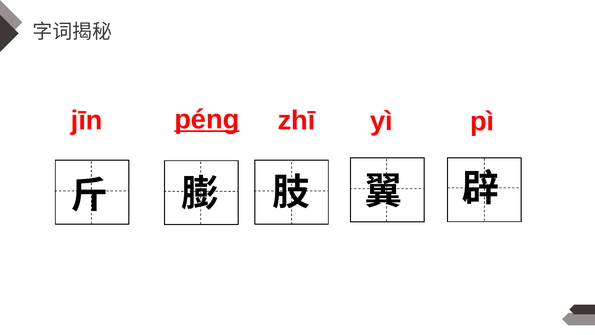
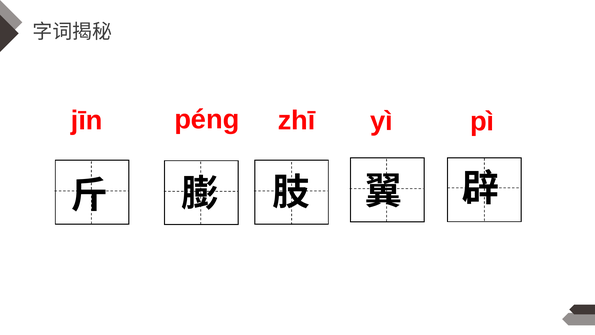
péng underline: present -> none
